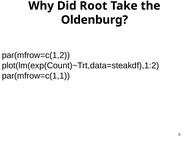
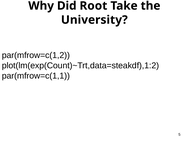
Oldenburg: Oldenburg -> University
